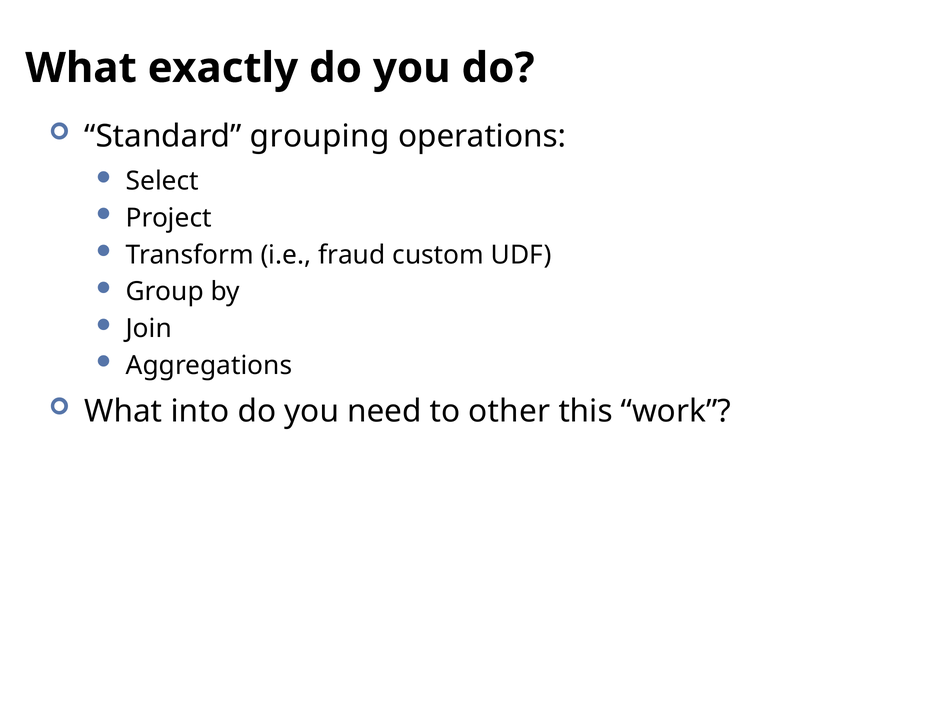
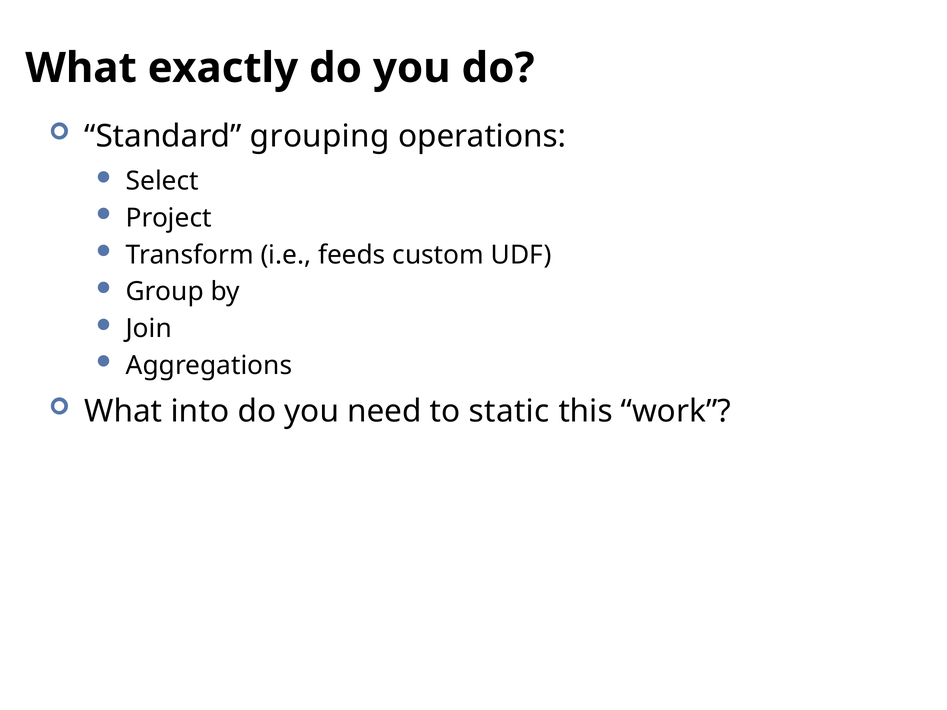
fraud: fraud -> feeds
other: other -> static
